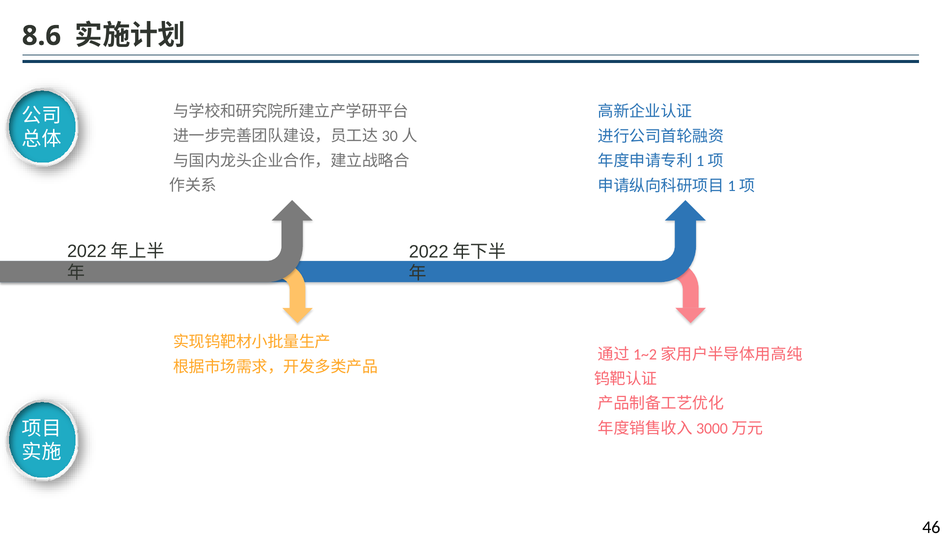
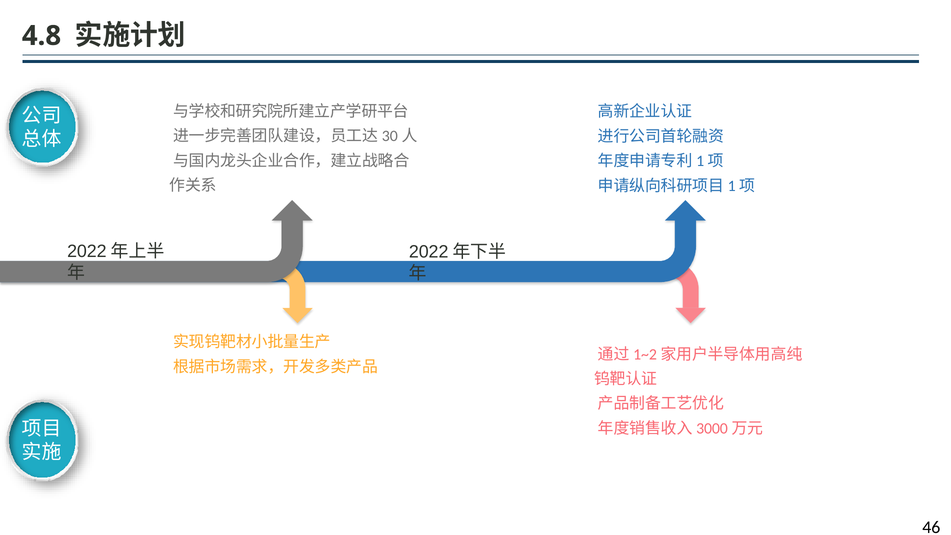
8.6: 8.6 -> 4.8
